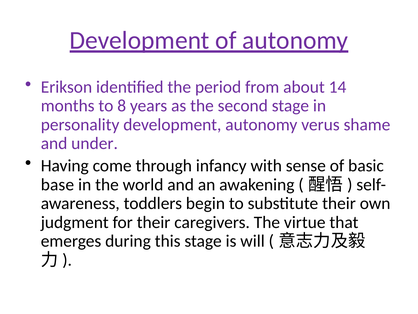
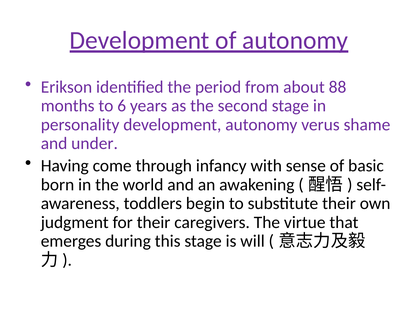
14: 14 -> 88
8: 8 -> 6
base: base -> born
